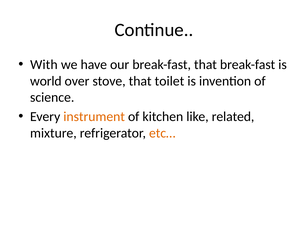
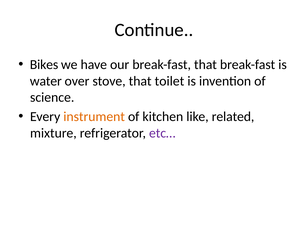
With: With -> Bikes
world: world -> water
etc… colour: orange -> purple
